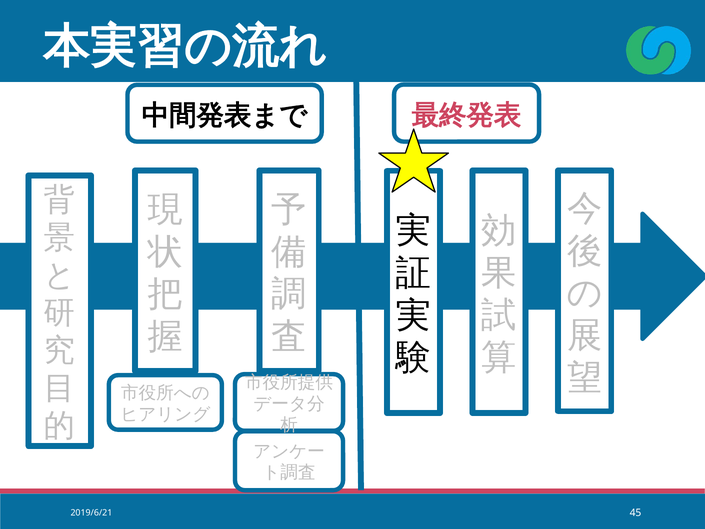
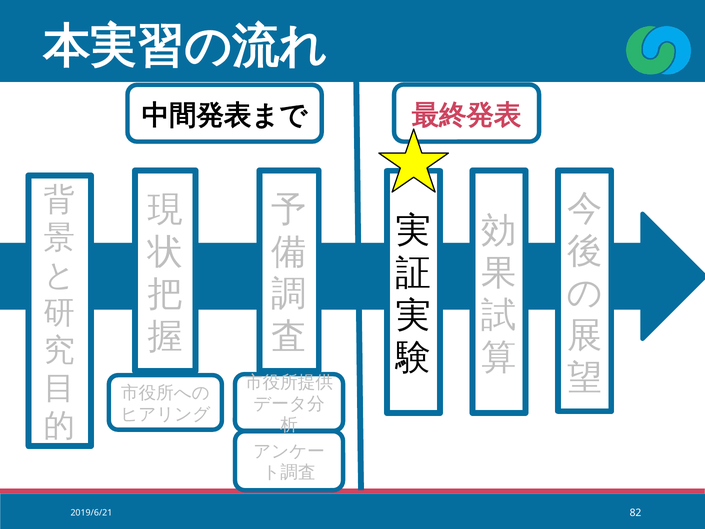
45: 45 -> 82
